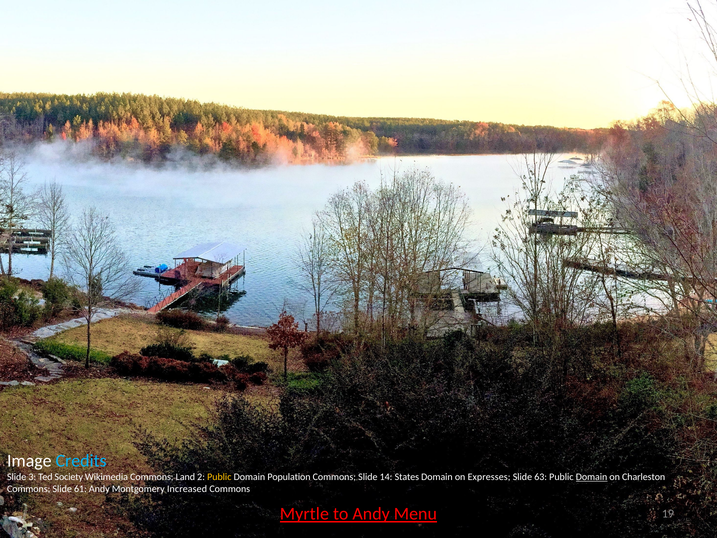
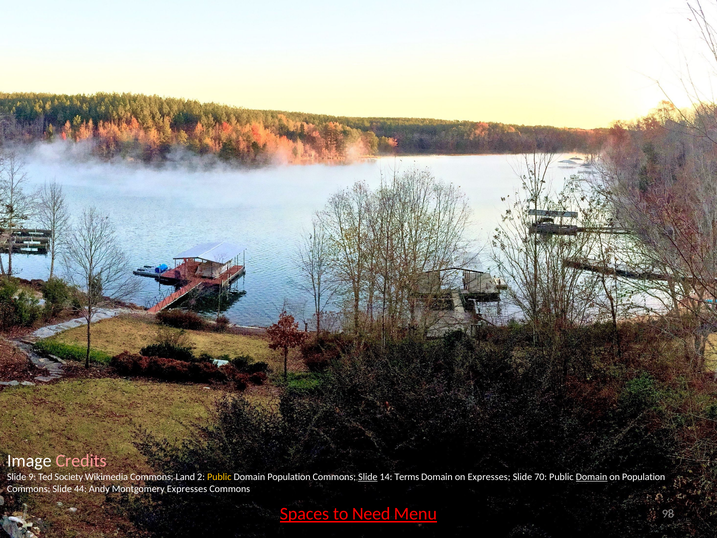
Credits colour: light blue -> pink
3: 3 -> 9
Slide at (368, 477) underline: none -> present
States: States -> Terms
63: 63 -> 70
on Charleston: Charleston -> Population
61: 61 -> 44
Montgomery Increased: Increased -> Expresses
Myrtle: Myrtle -> Spaces
to Andy: Andy -> Need
19: 19 -> 98
